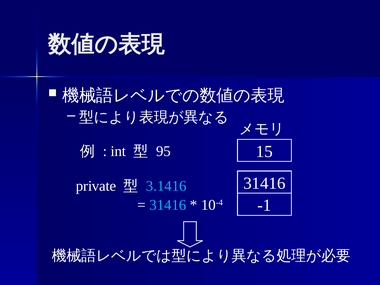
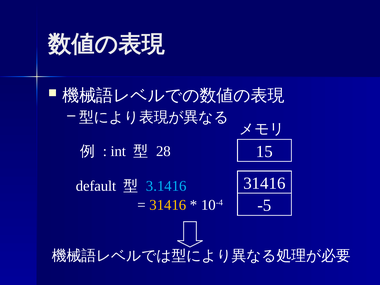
95: 95 -> 28
private: private -> default
-1: -1 -> -5
31416 at (168, 205) colour: light blue -> yellow
